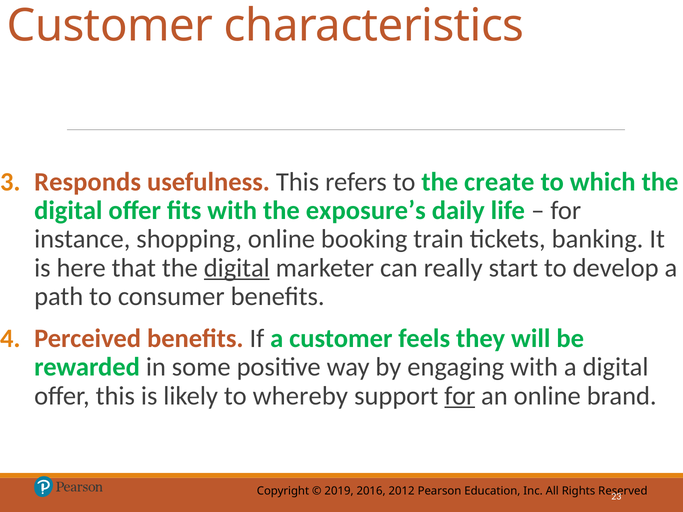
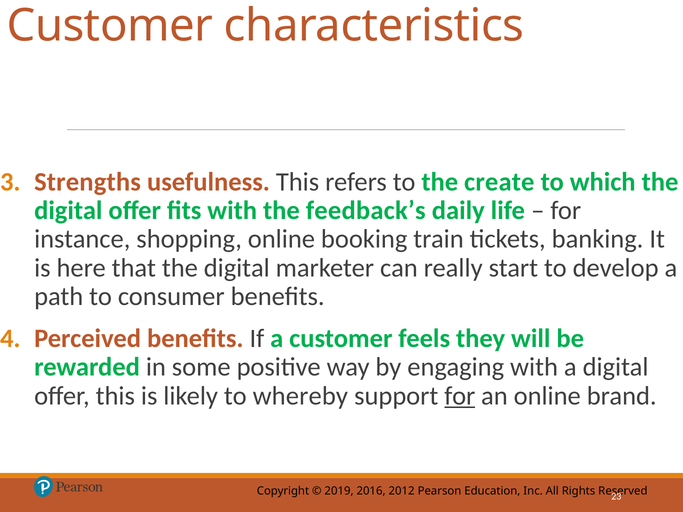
Responds: Responds -> Strengths
exposure’s: exposure’s -> feedback’s
digital at (237, 268) underline: present -> none
